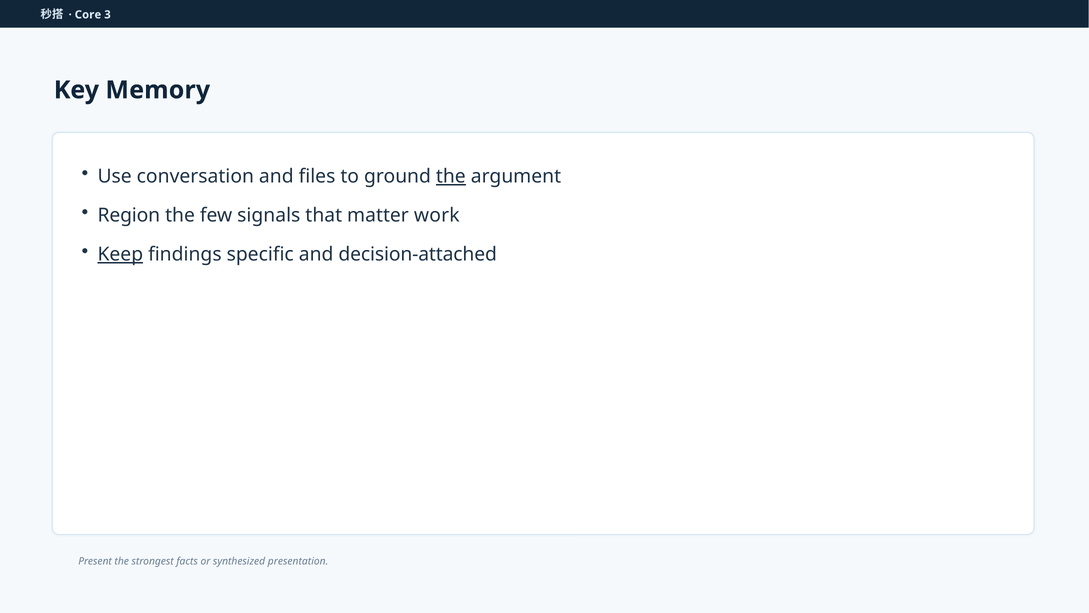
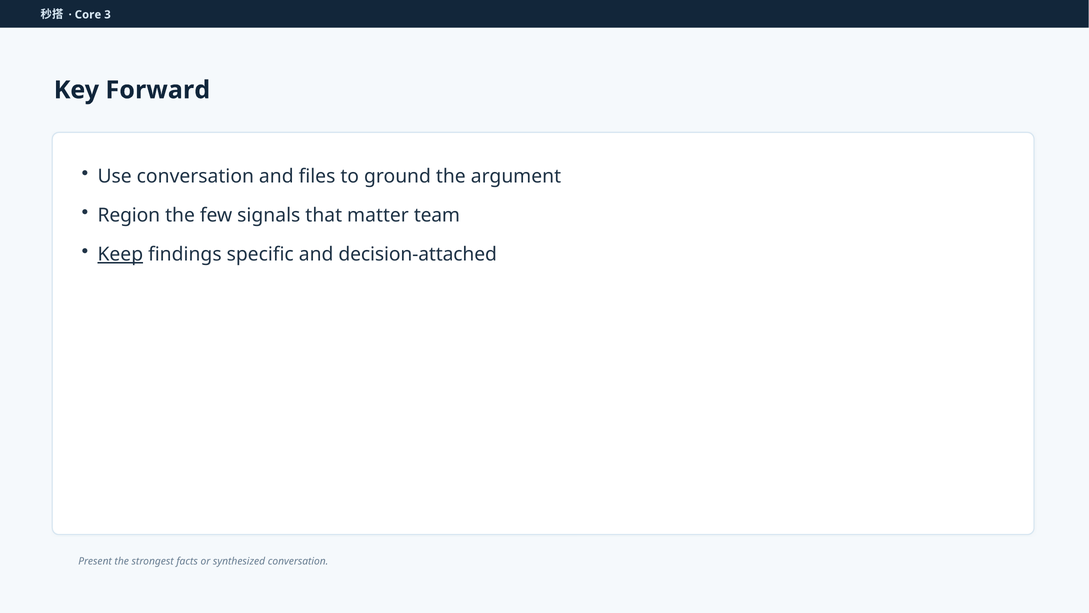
Memory: Memory -> Forward
the at (451, 176) underline: present -> none
work: work -> team
synthesized presentation: presentation -> conversation
